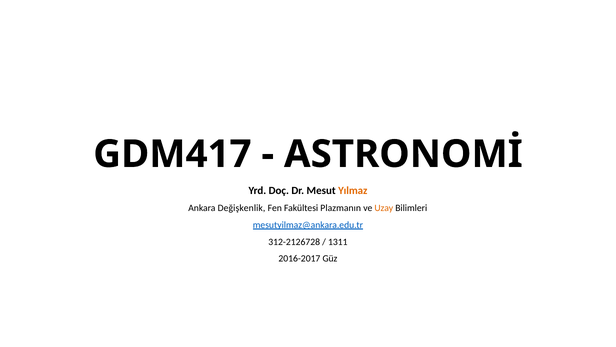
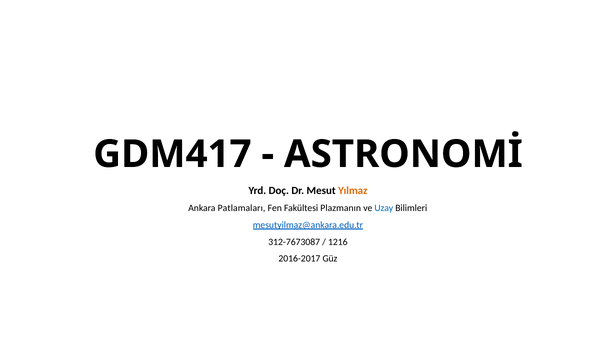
Değişkenlik: Değişkenlik -> Patlamaları
Uzay colour: orange -> blue
312-2126728: 312-2126728 -> 312-7673087
1311: 1311 -> 1216
